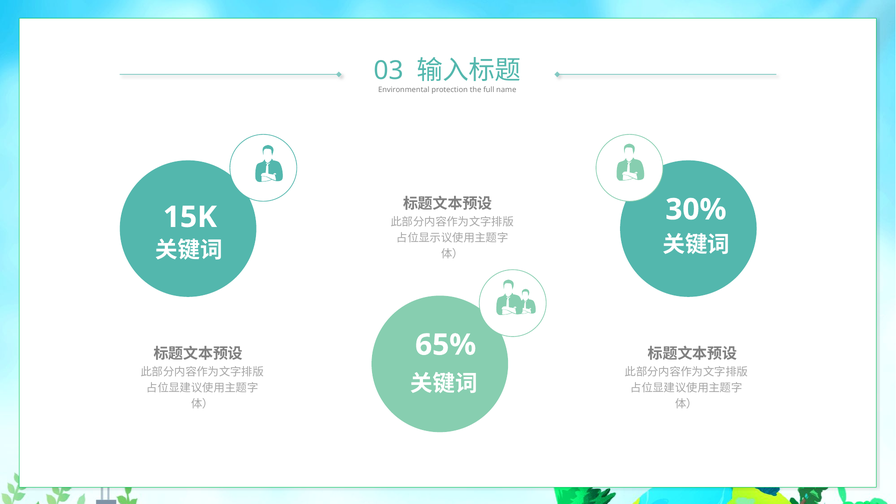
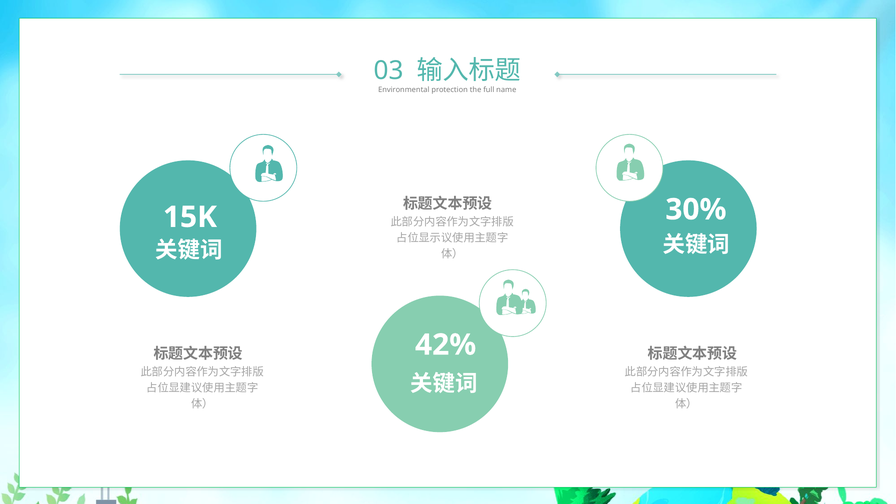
65%: 65% -> 42%
